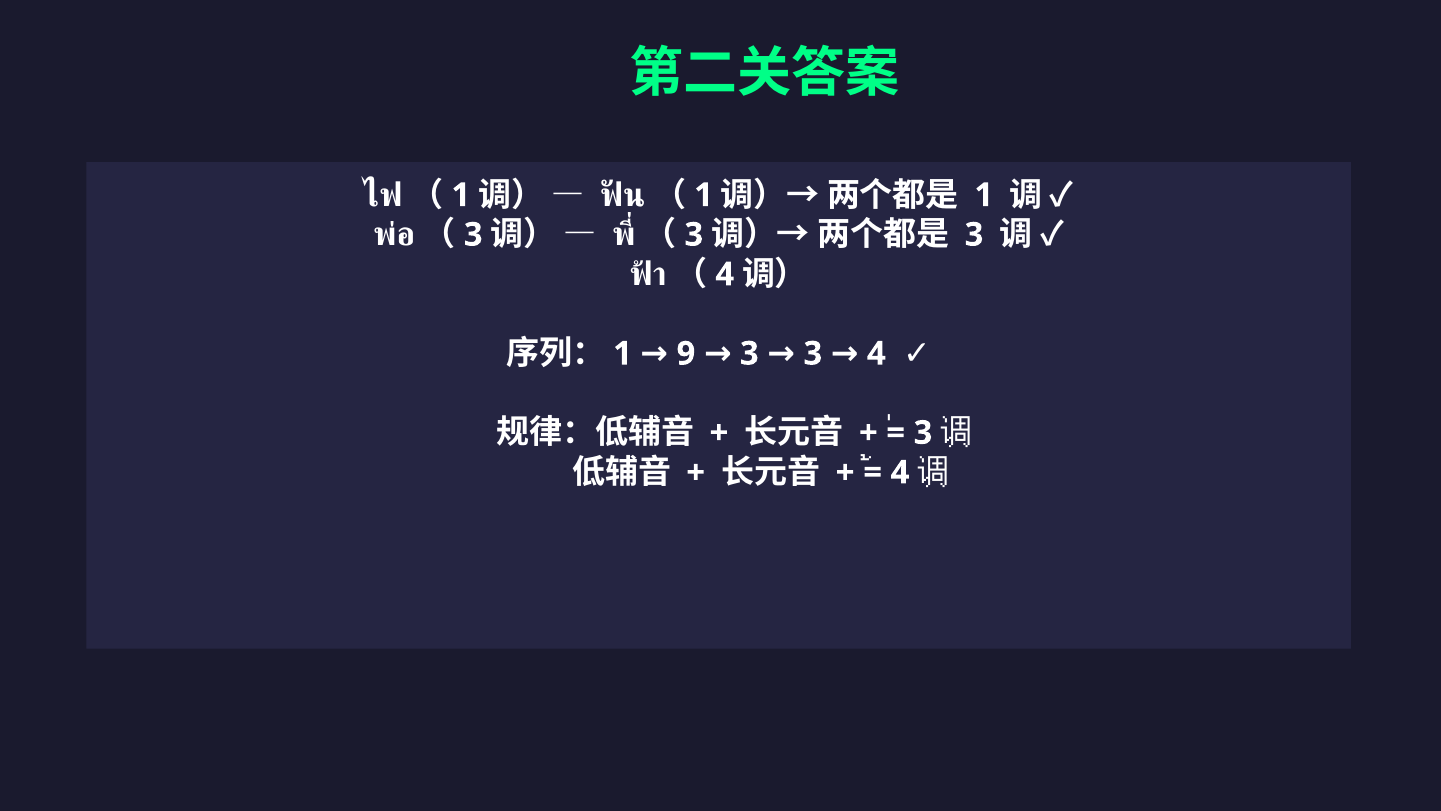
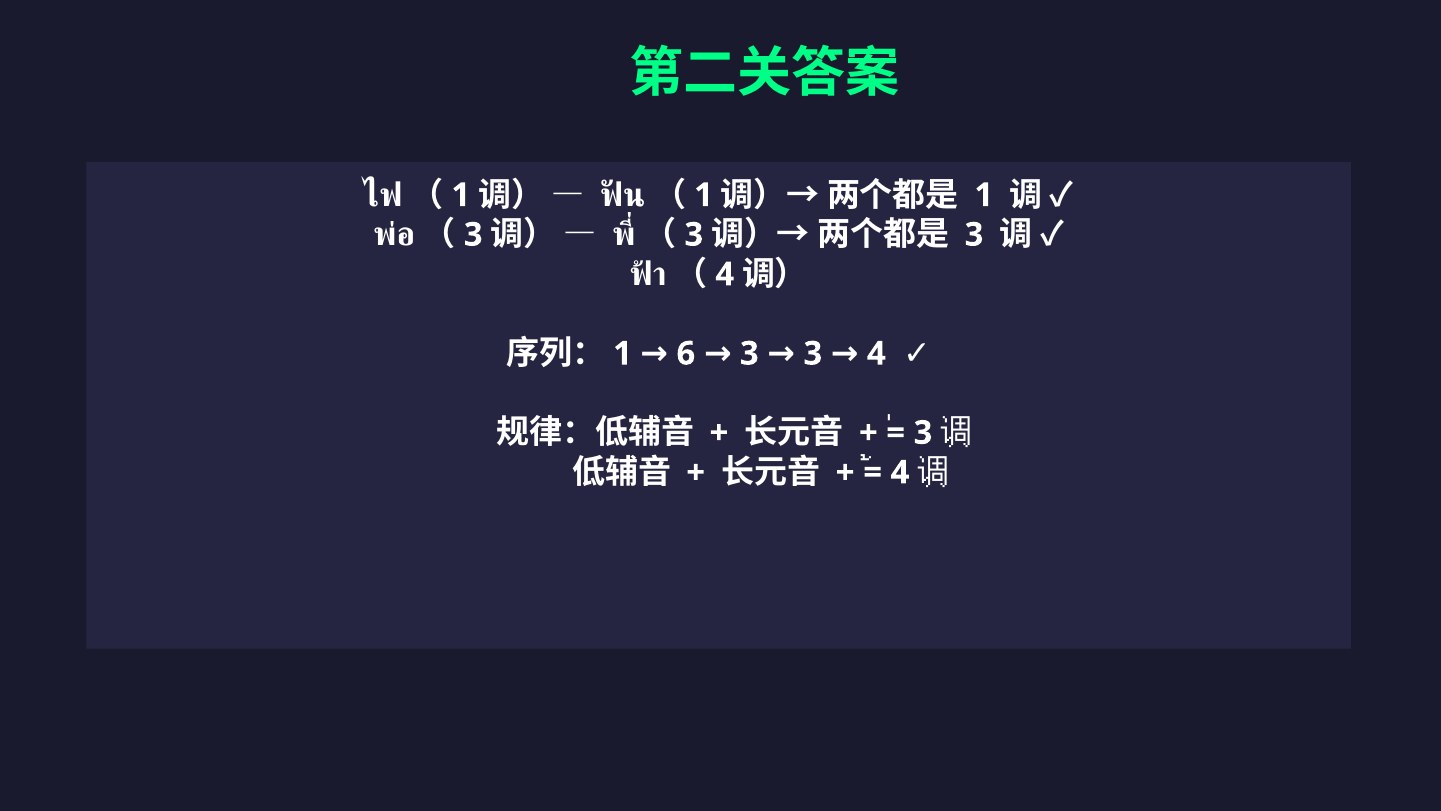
9: 9 -> 6
